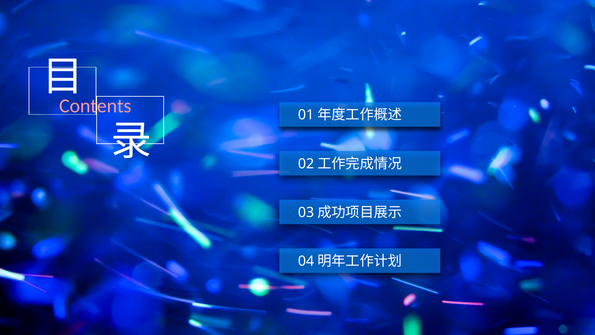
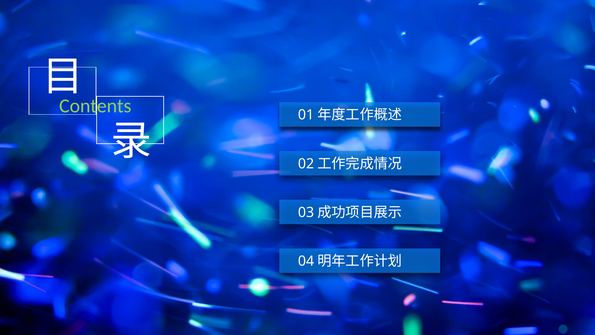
Contents colour: pink -> light green
